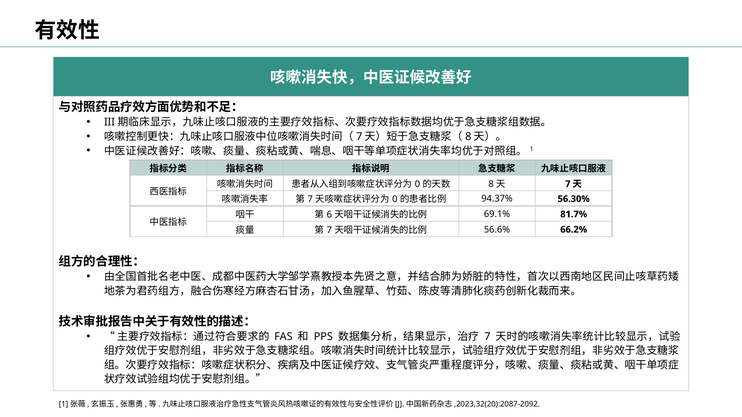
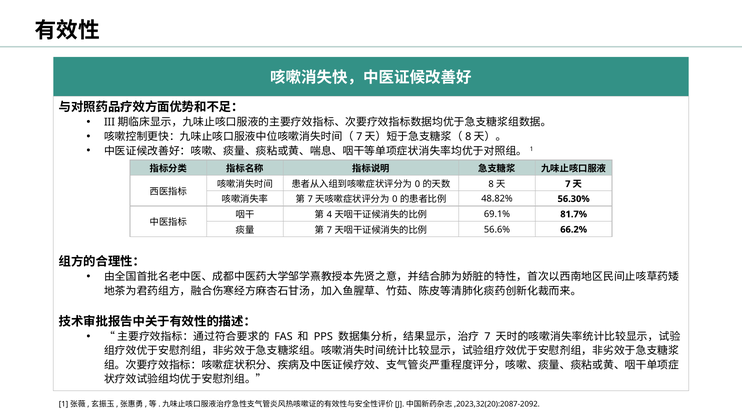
94.37%: 94.37% -> 48.82%
6: 6 -> 4
